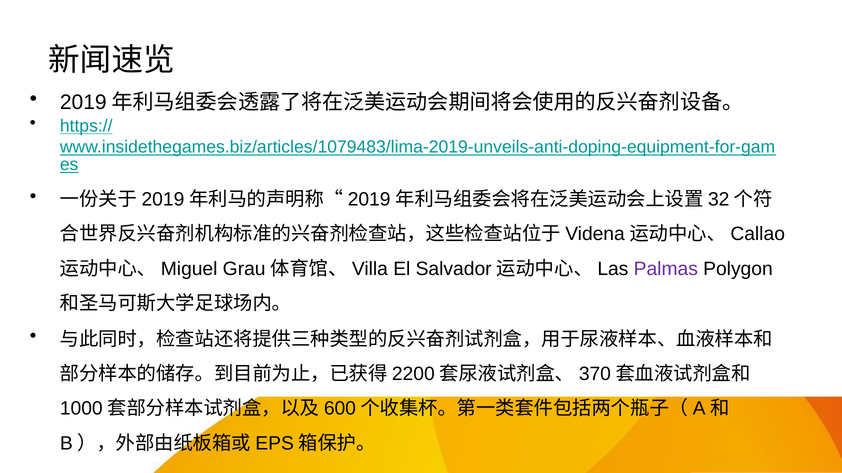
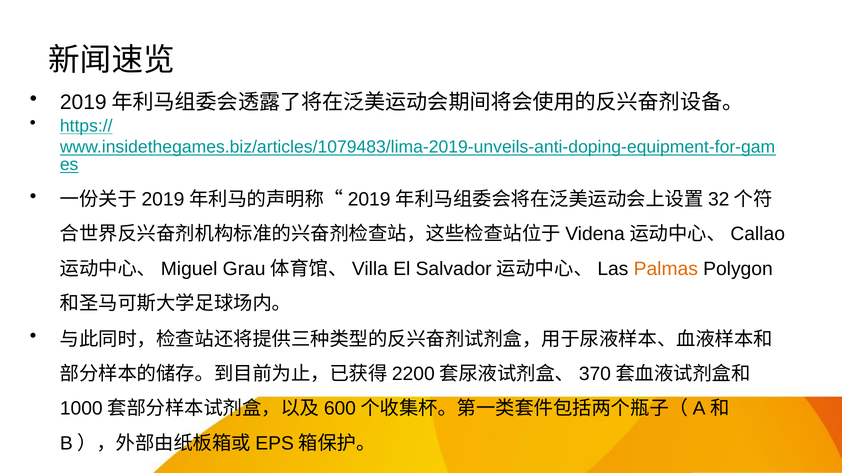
Palmas colour: purple -> orange
